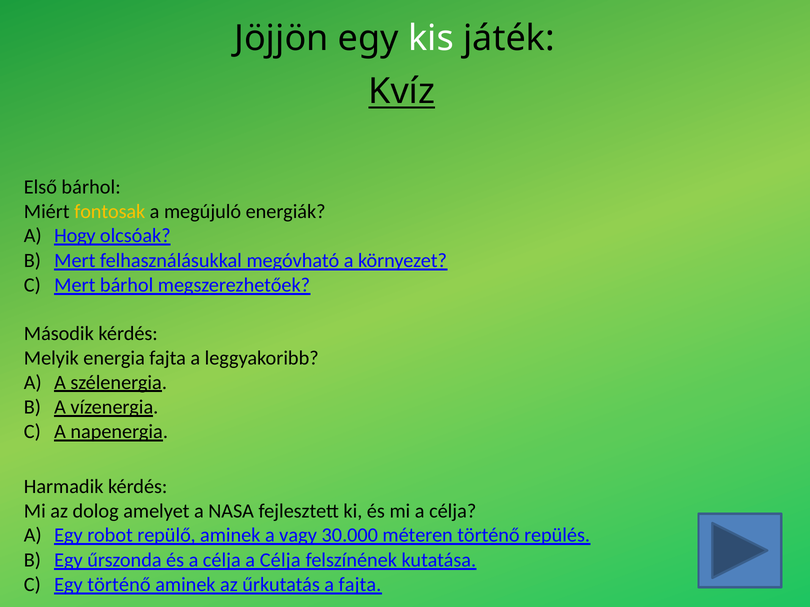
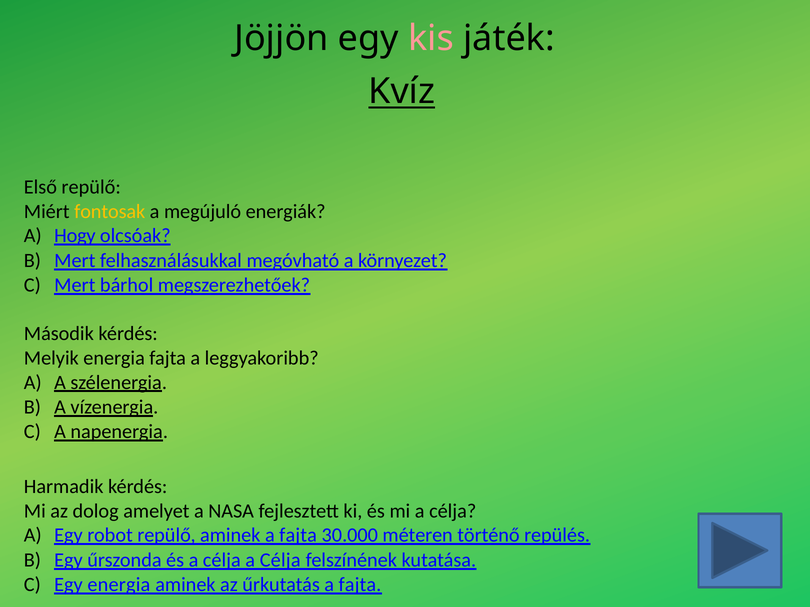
kis colour: white -> pink
Első bárhol: bárhol -> repülő
aminek a vagy: vagy -> fajta
Egy történő: történő -> energia
